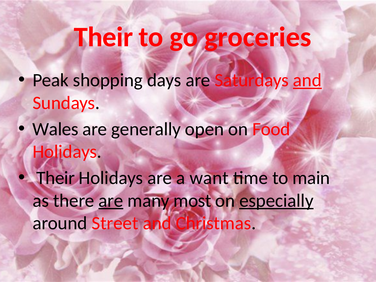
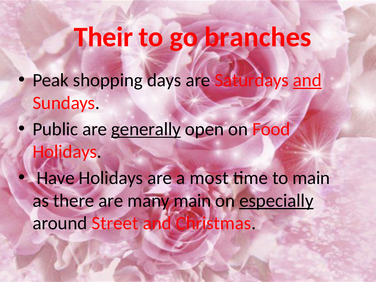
groceries: groceries -> branches
Wales: Wales -> Public
generally underline: none -> present
Their at (56, 178): Their -> Have
want: want -> most
are at (111, 201) underline: present -> none
many most: most -> main
